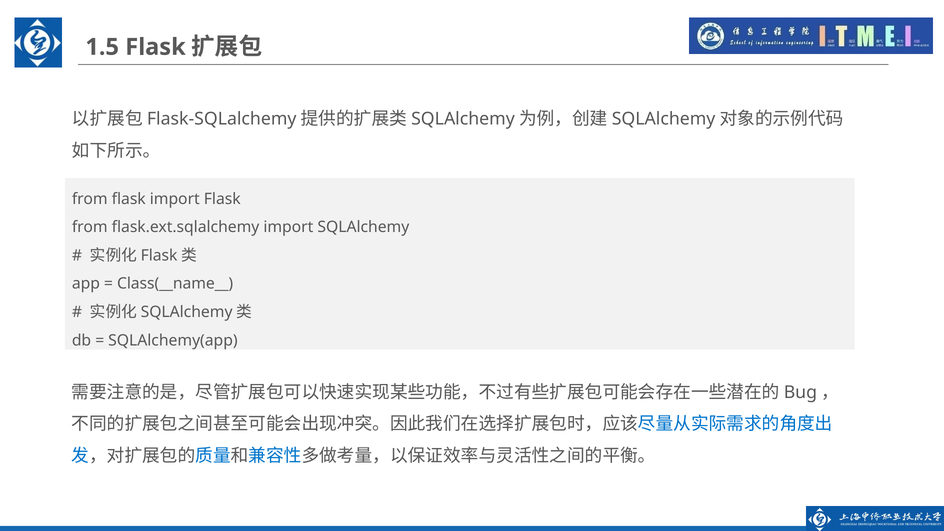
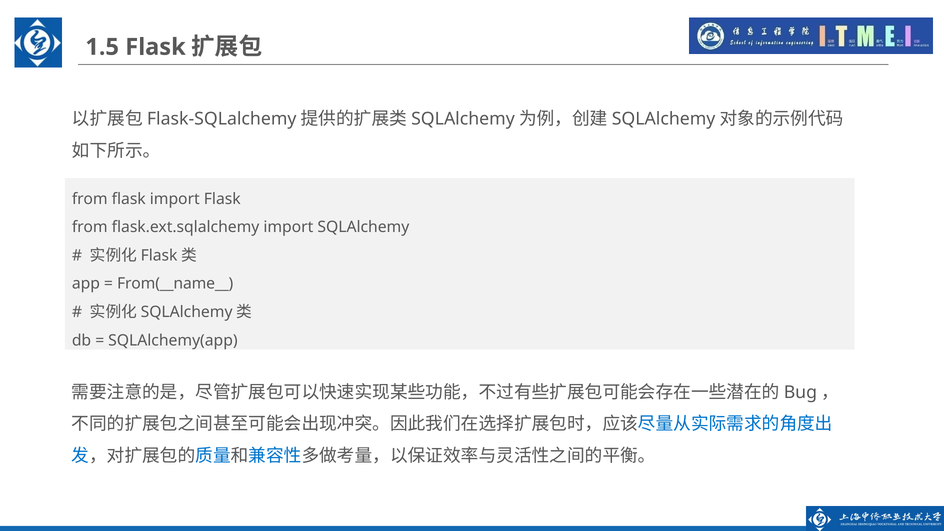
Class(__name__: Class(__name__ -> From(__name__
